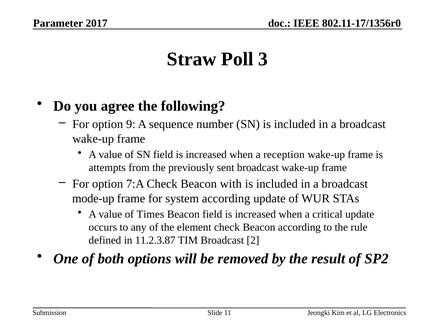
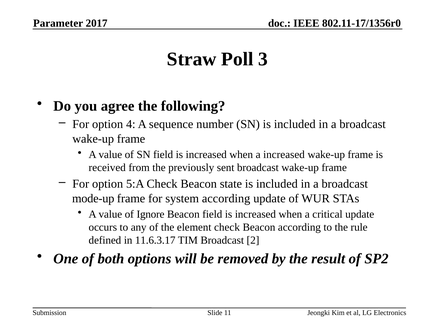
9: 9 -> 4
a reception: reception -> increased
attempts: attempts -> received
7:A: 7:A -> 5:A
with: with -> state
Times: Times -> Ignore
11.2.3.87: 11.2.3.87 -> 11.6.3.17
